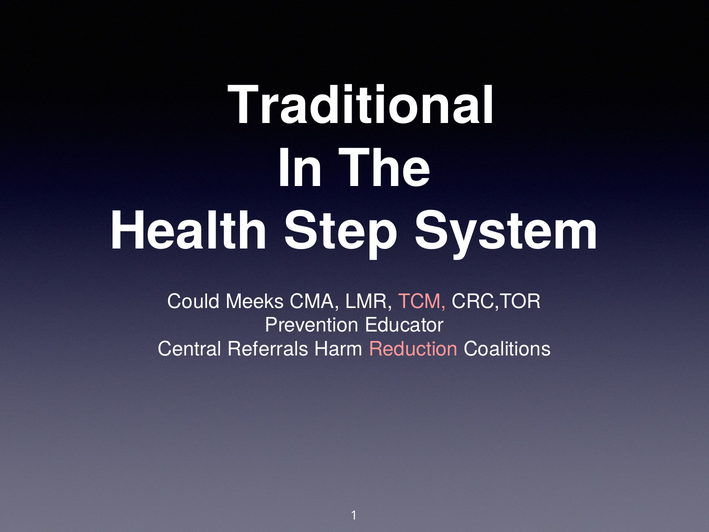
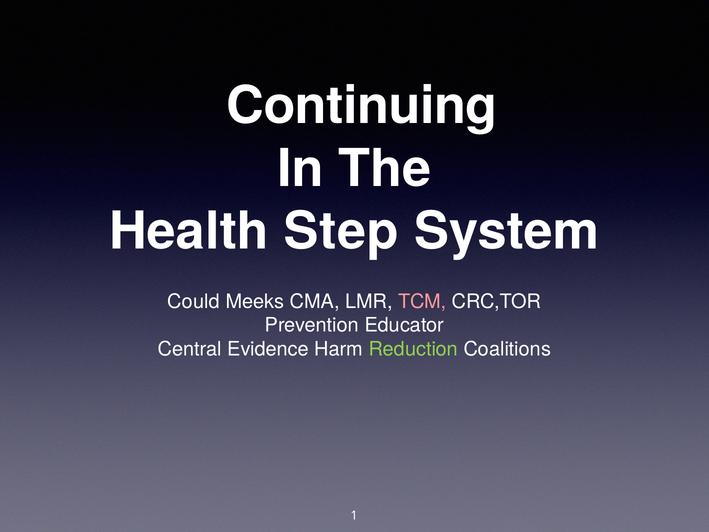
Traditional: Traditional -> Continuing
Referrals: Referrals -> Evidence
Reduction colour: pink -> light green
